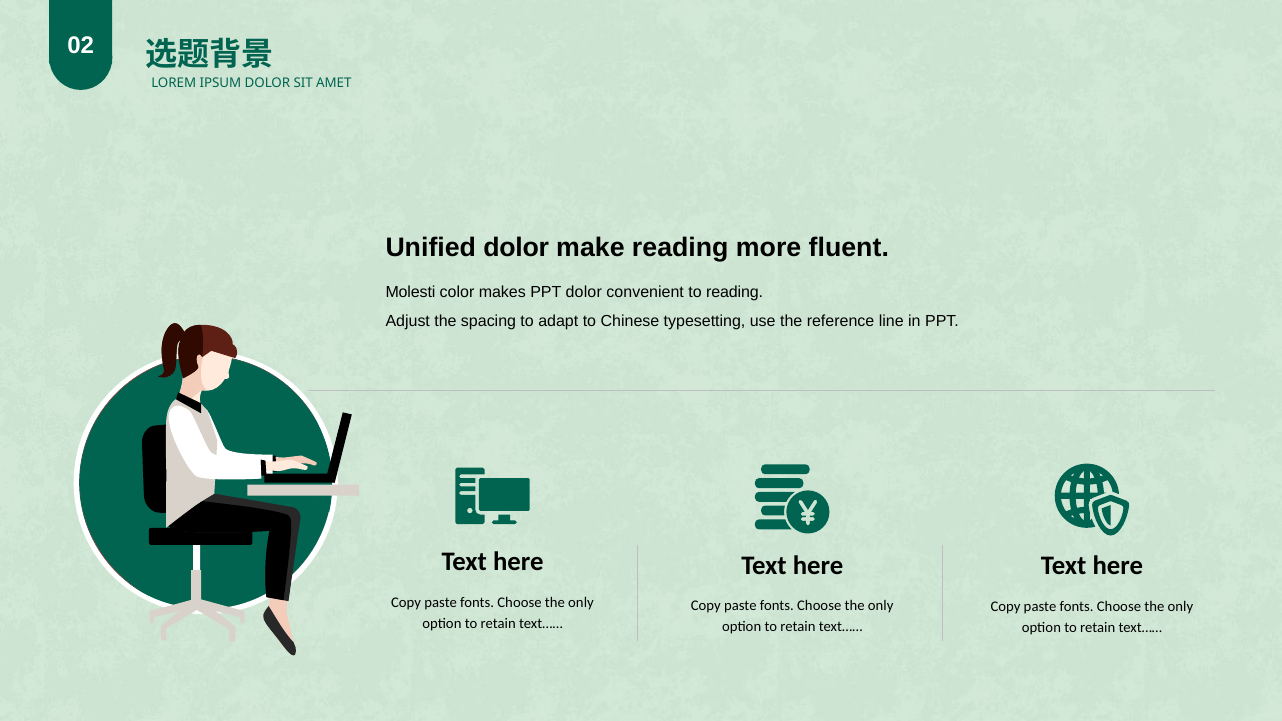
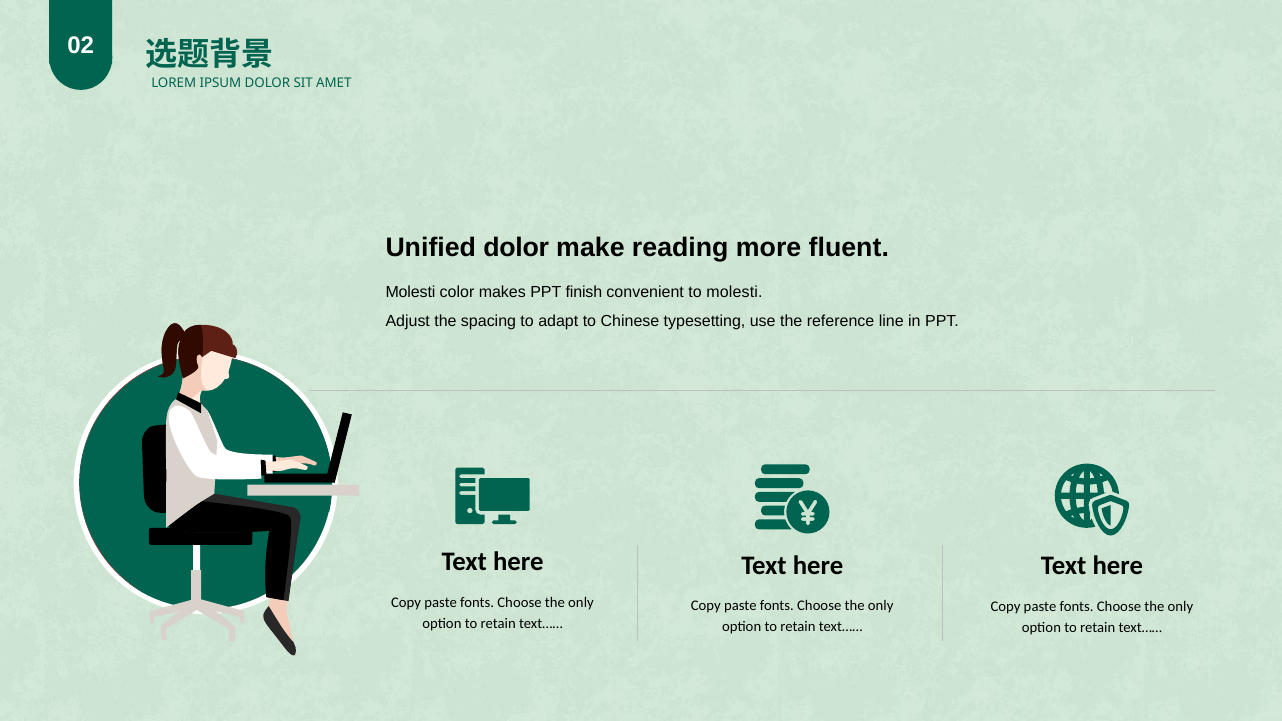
PPT dolor: dolor -> finish
to reading: reading -> molesti
